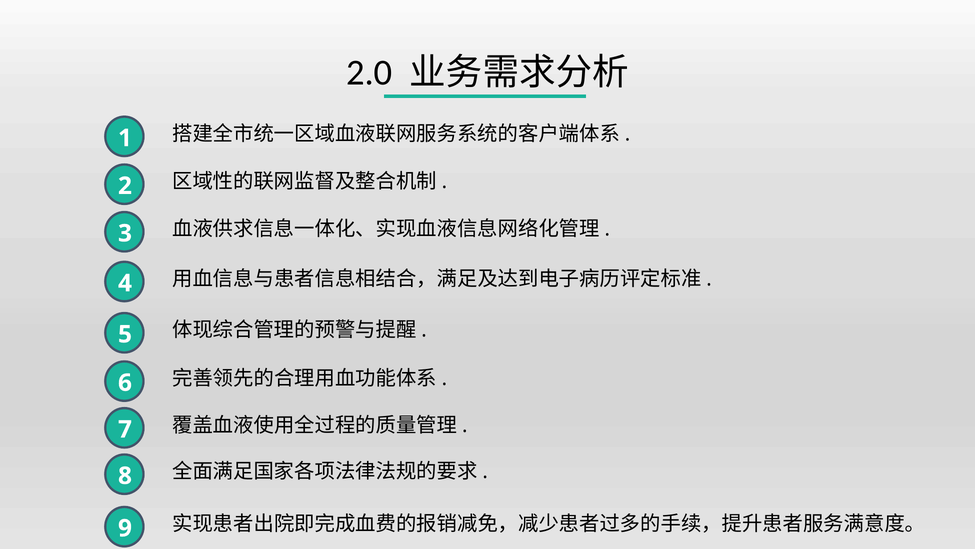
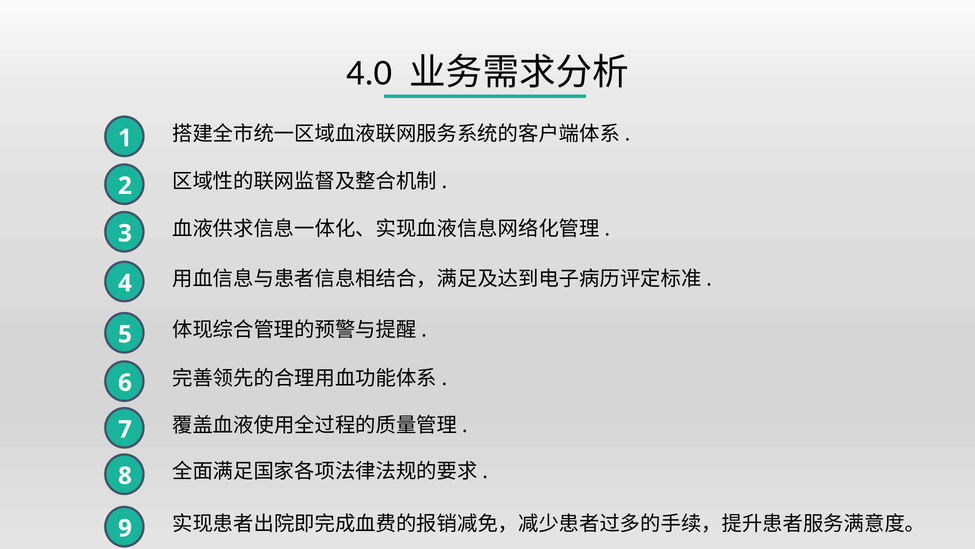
2.0: 2.0 -> 4.0
